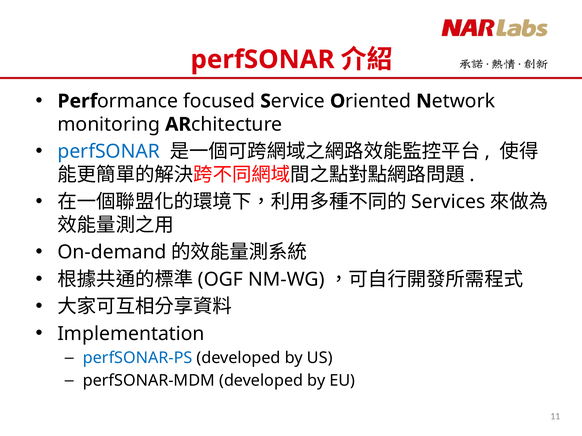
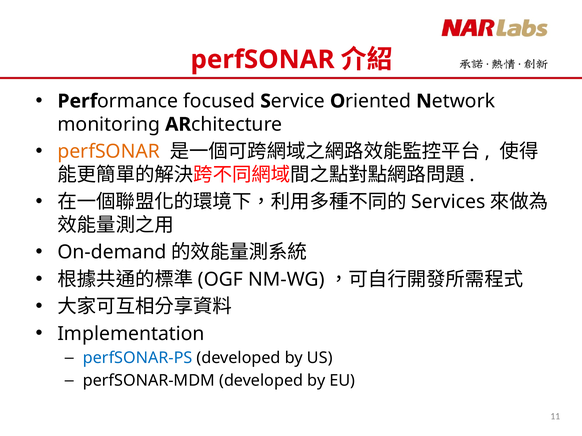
perfSONAR at (109, 152) colour: blue -> orange
